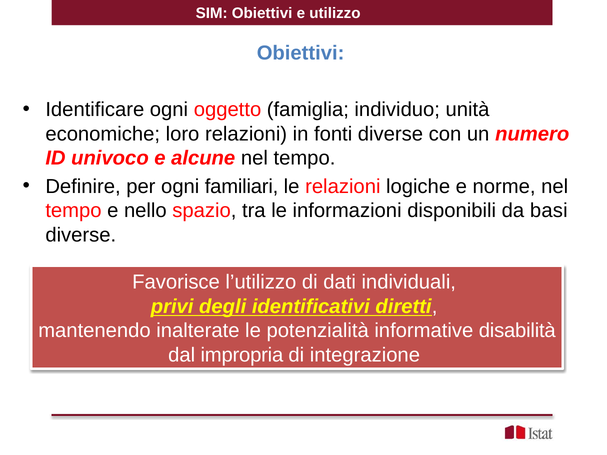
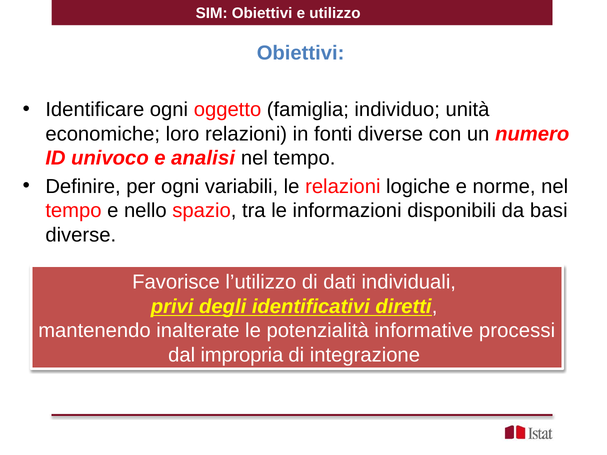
alcune: alcune -> analisi
familiari: familiari -> variabili
disabilità: disabilità -> processi
